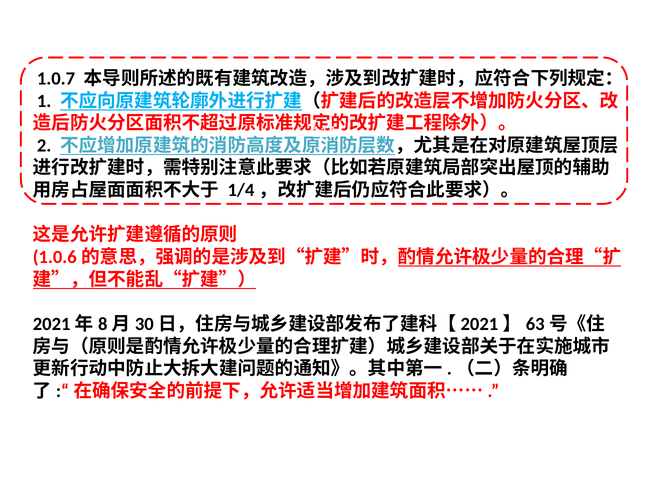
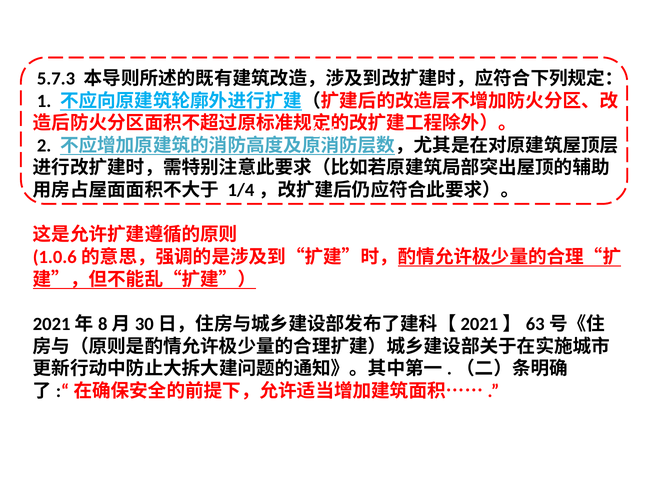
1.0.7: 1.0.7 -> 5.7.3
